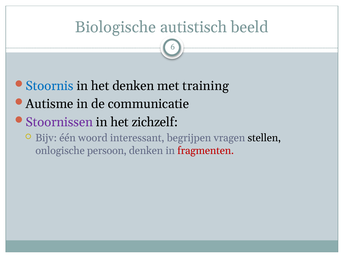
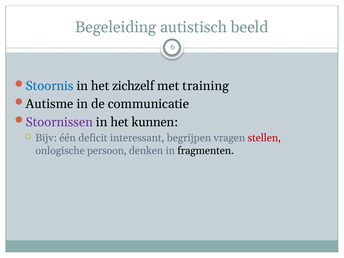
Biologische: Biologische -> Begeleiding
het denken: denken -> zichzelf
zichzelf: zichzelf -> kunnen
woord: woord -> deficit
stellen colour: black -> red
fragmenten colour: red -> black
